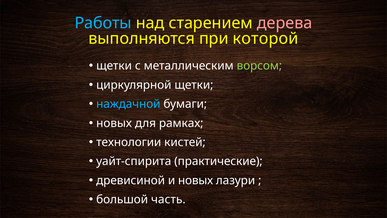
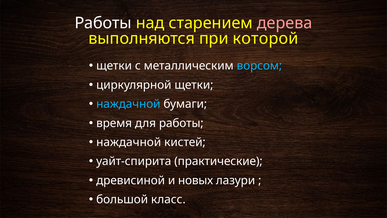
Работы at (103, 23) colour: light blue -> white
ворсом colour: light green -> light blue
новых at (114, 123): новых -> время
для рамках: рамках -> работы
технологии at (129, 142): технологии -> наждачной
часть: часть -> класс
